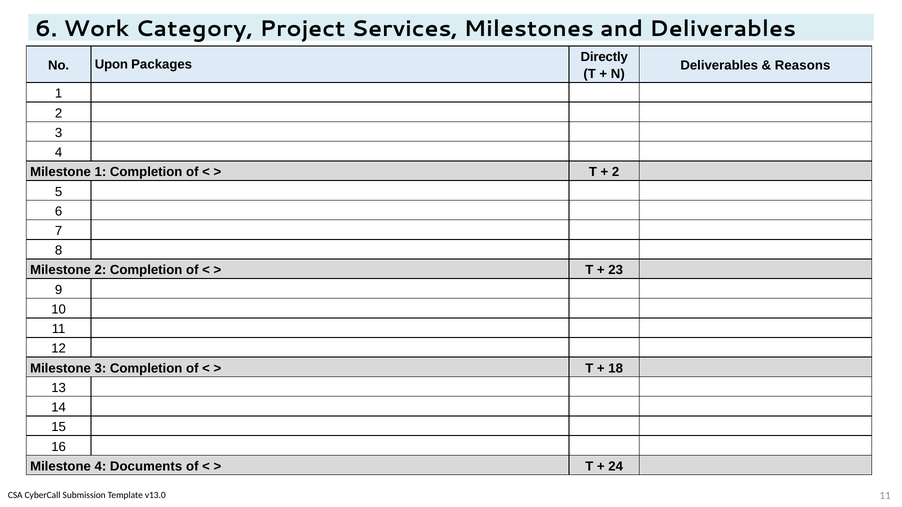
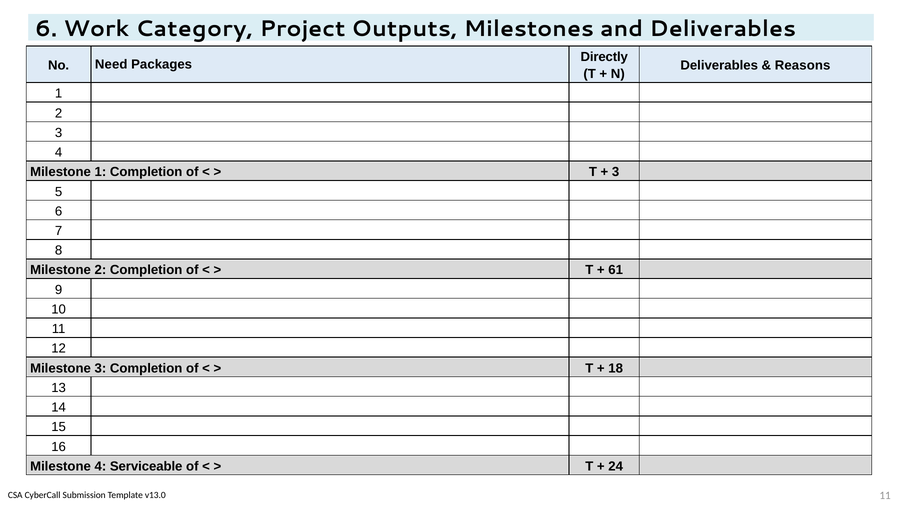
Services: Services -> Outputs
Upon: Upon -> Need
2 at (616, 172): 2 -> 3
23: 23 -> 61
Documents: Documents -> Serviceable
